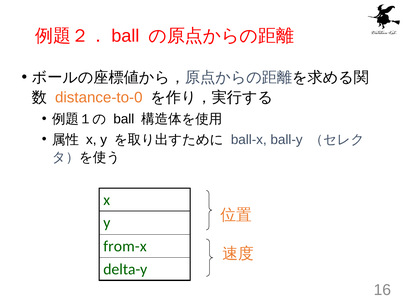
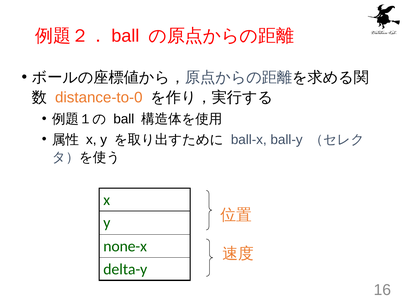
from-x: from-x -> none-x
